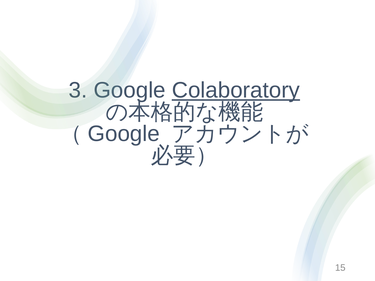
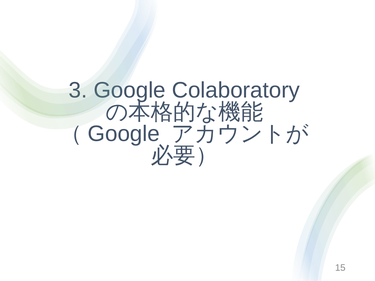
Colaboratory underline: present -> none
